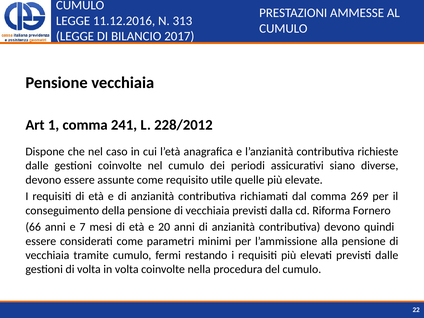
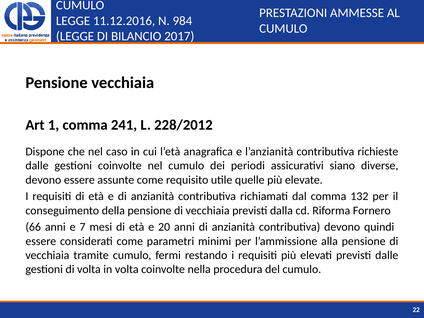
313: 313 -> 984
269: 269 -> 132
